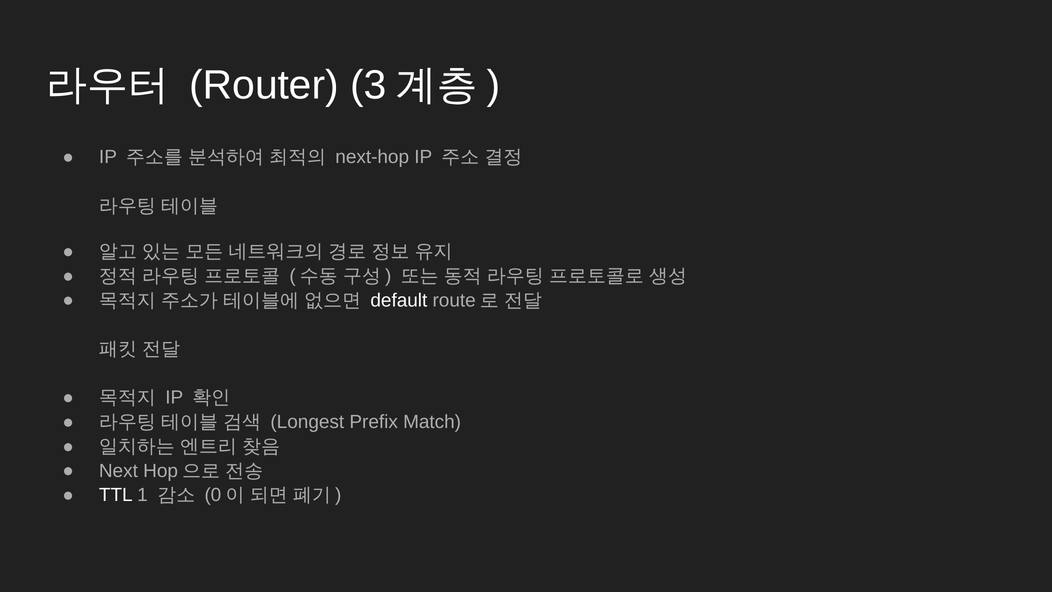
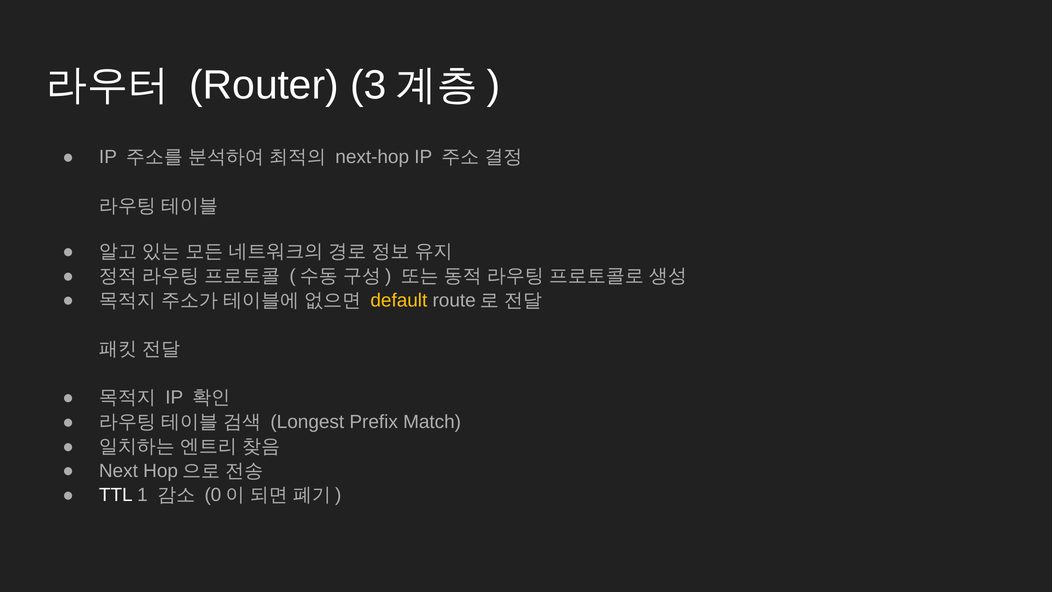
default colour: white -> yellow
